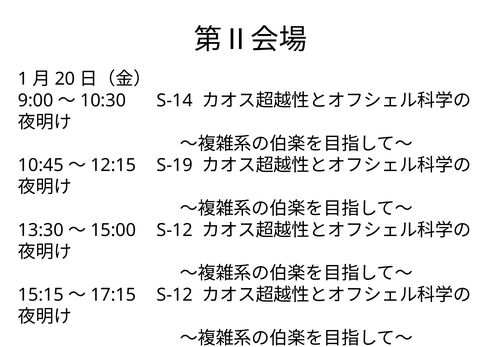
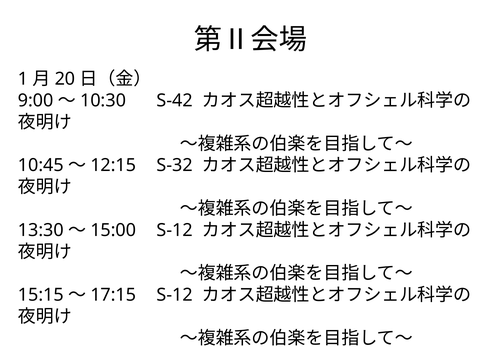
S-14: S-14 -> S-42
S-19: S-19 -> S-32
